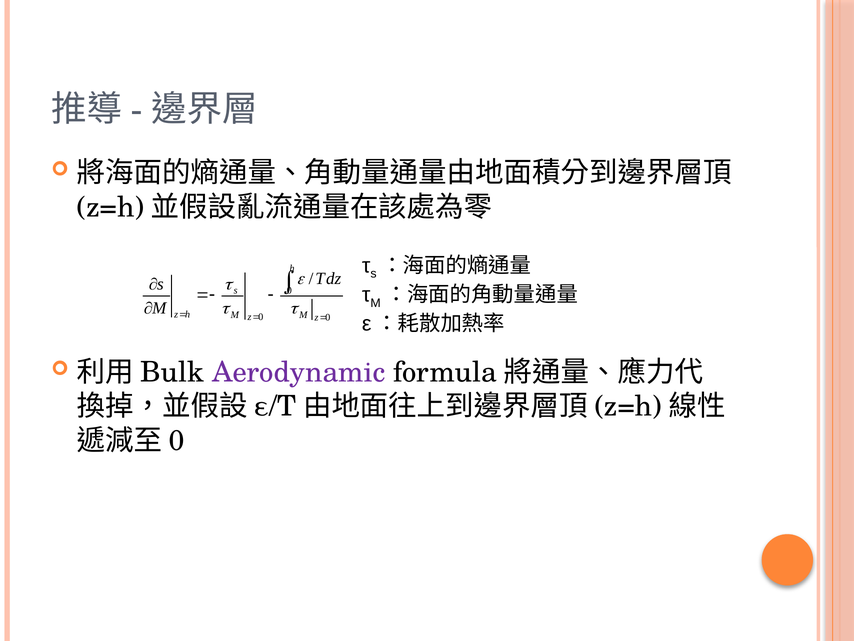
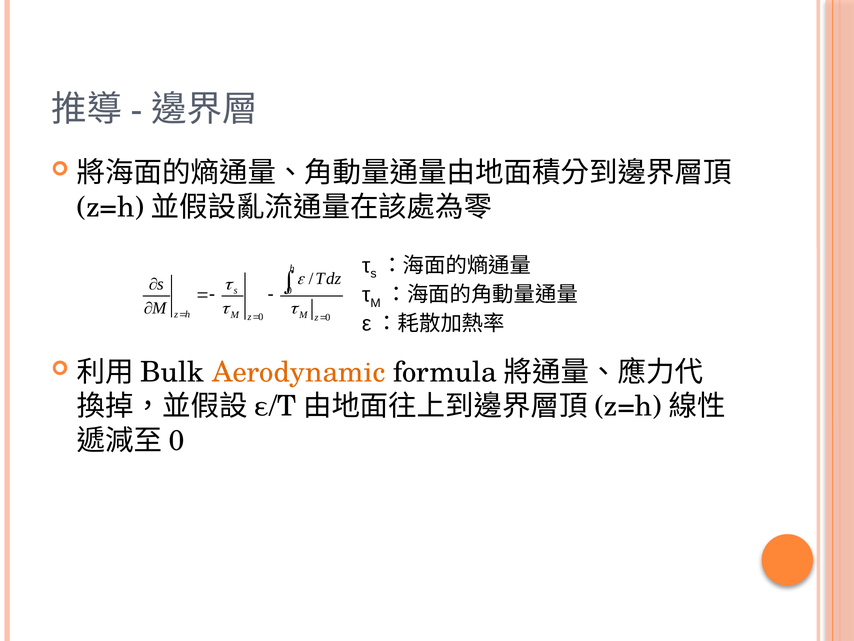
Aerodynamic colour: purple -> orange
